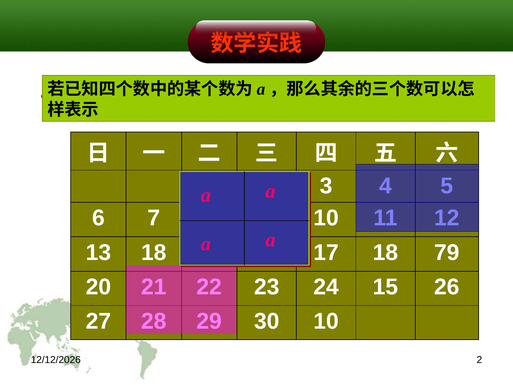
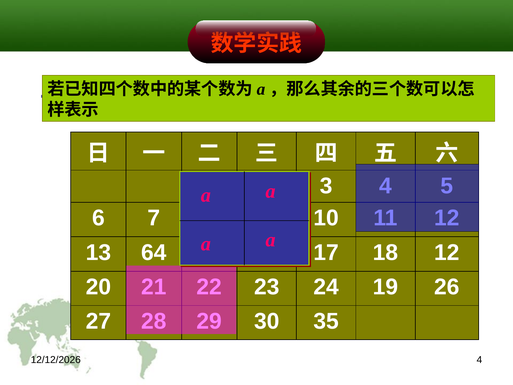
13 18: 18 -> 64
18 79: 79 -> 12
24 15: 15 -> 19
30 10: 10 -> 35
2 at (479, 360): 2 -> 4
